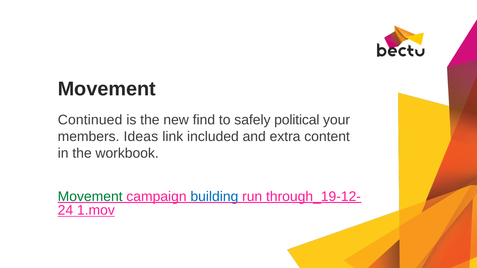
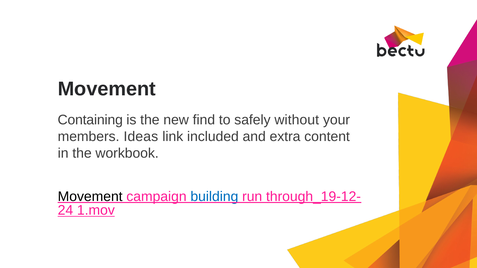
Continued: Continued -> Containing
political: political -> without
Movement at (90, 197) colour: green -> black
